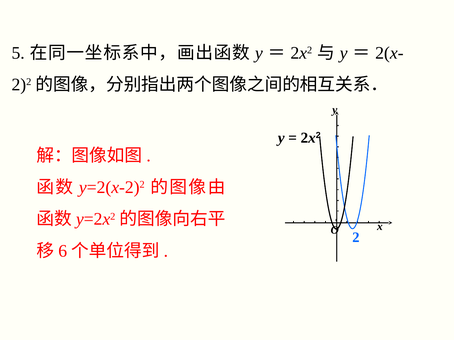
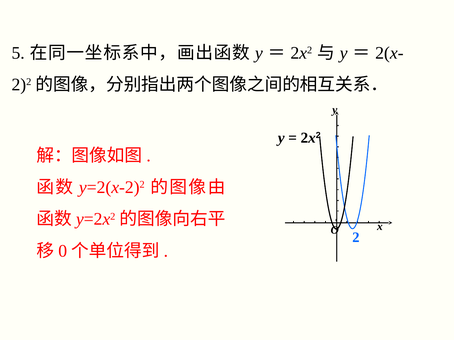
6: 6 -> 0
